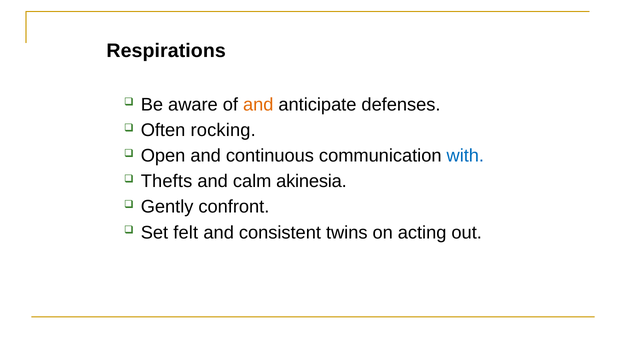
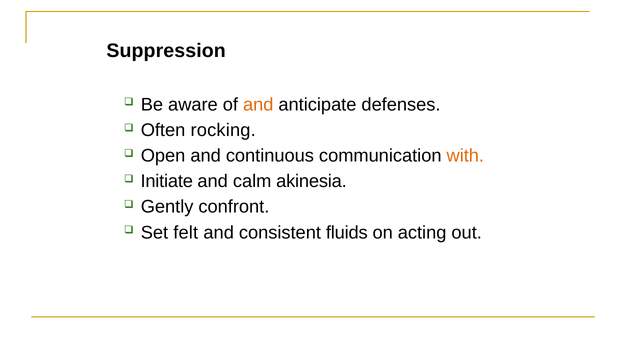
Respirations: Respirations -> Suppression
with colour: blue -> orange
Thefts: Thefts -> Initiate
twins: twins -> fluids
